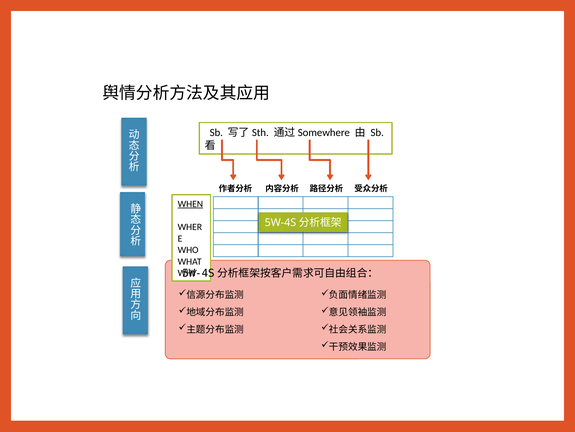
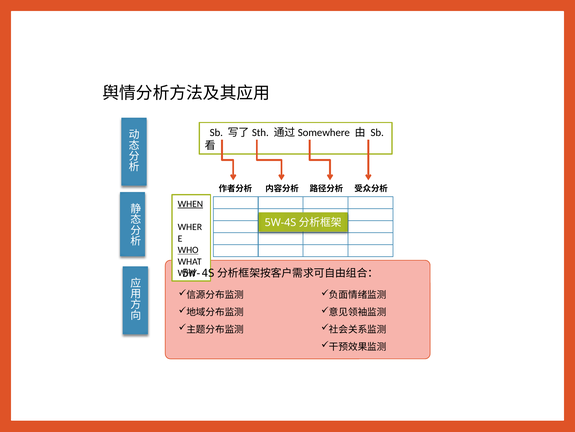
WHO underline: none -> present
